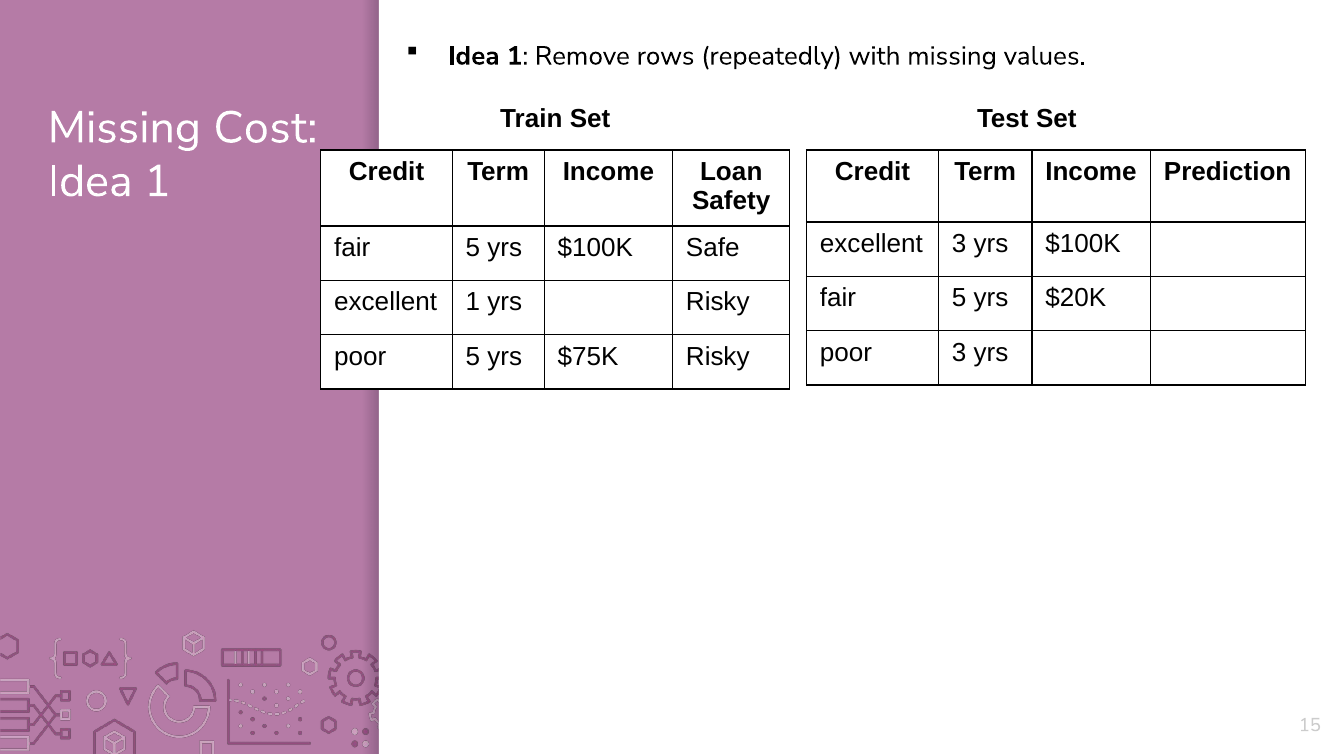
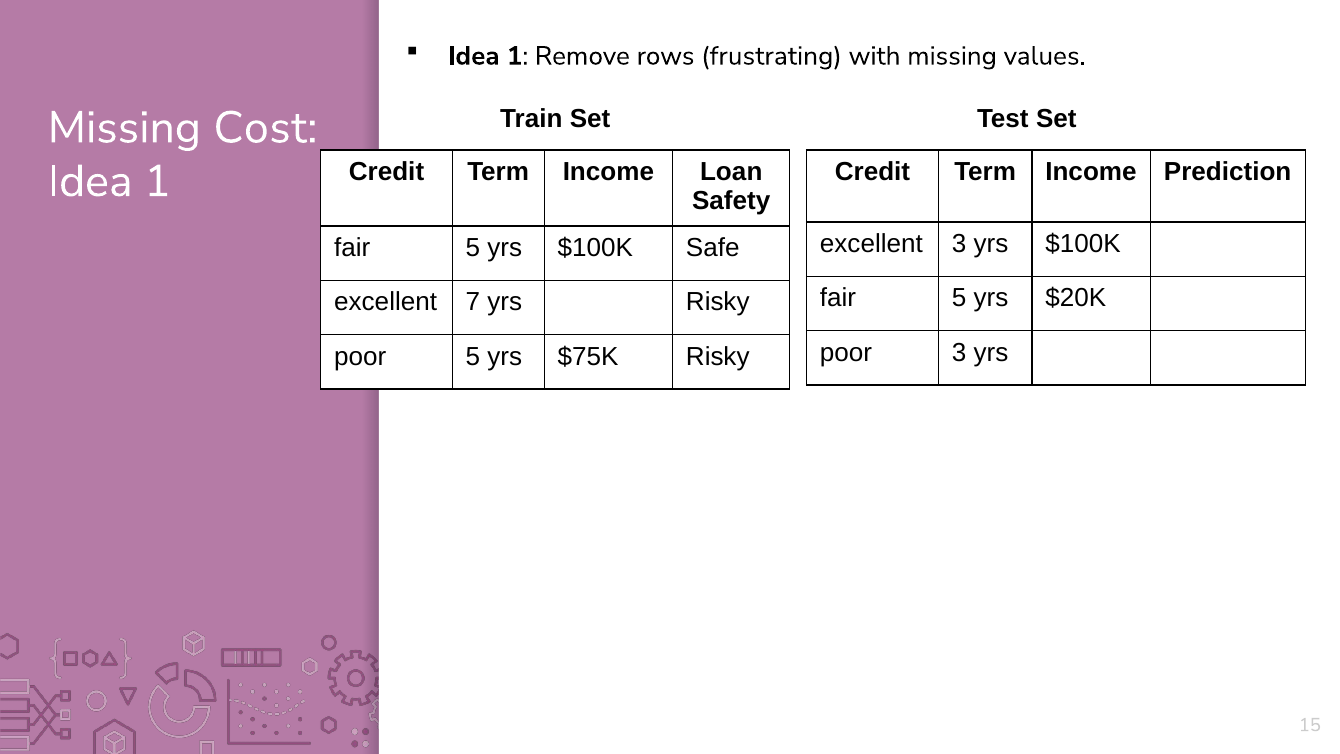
repeatedly: repeatedly -> frustrating
excellent 1: 1 -> 7
